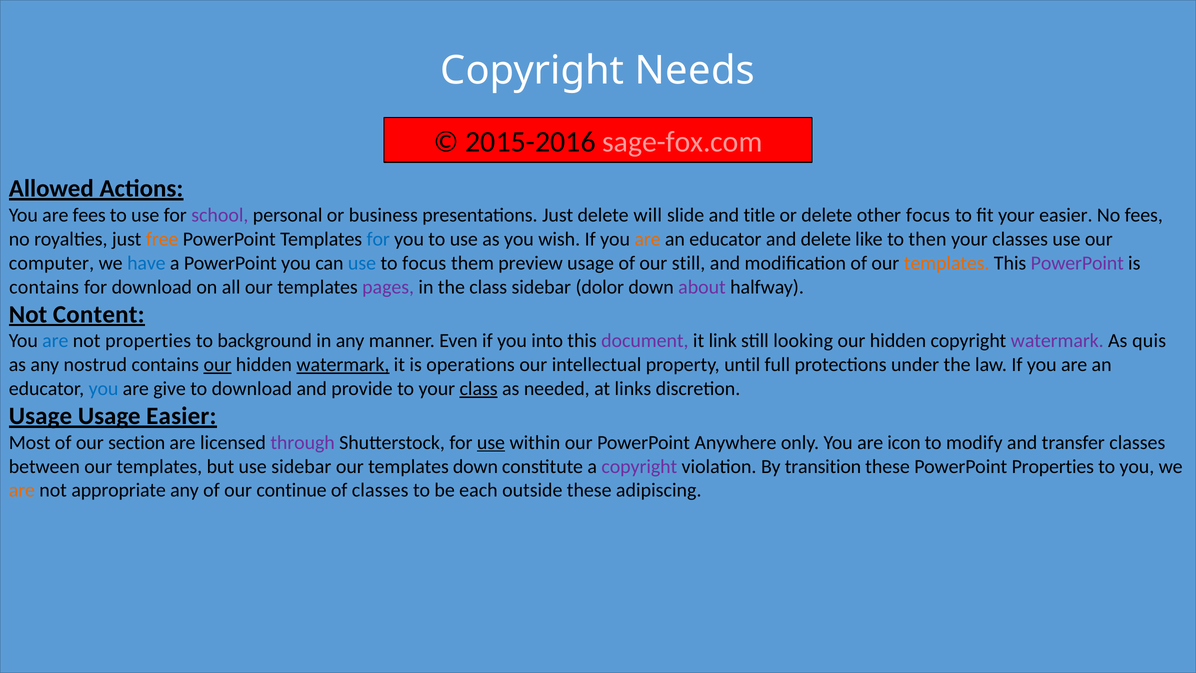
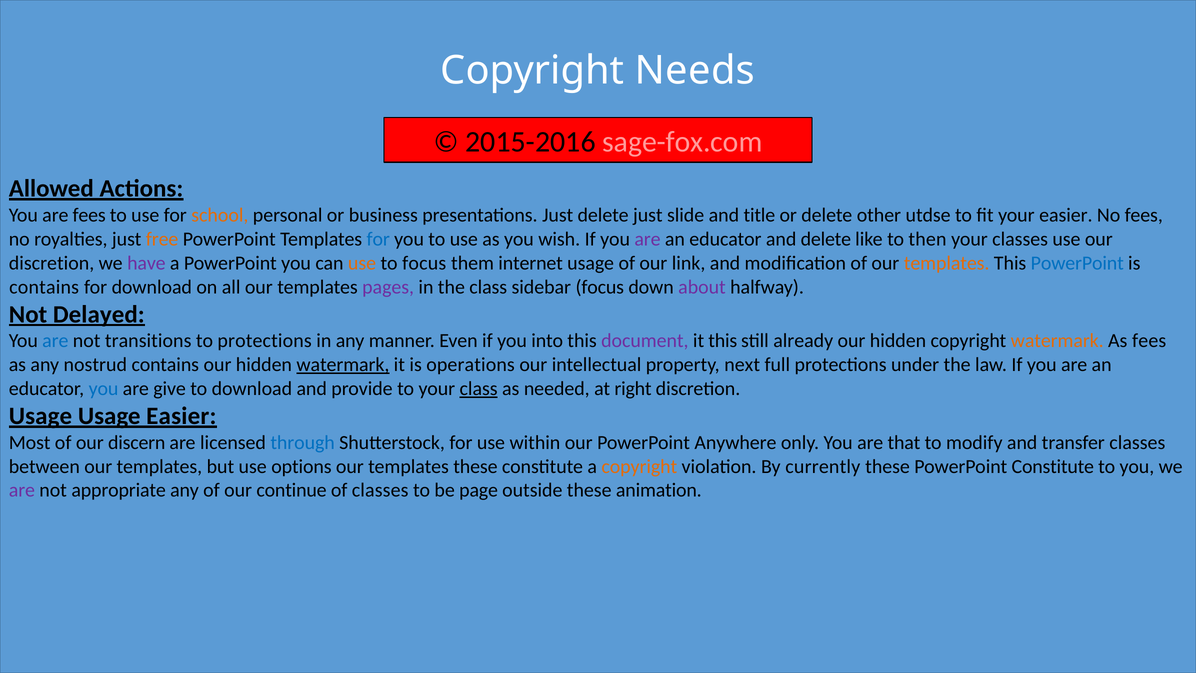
school colour: purple -> orange
delete will: will -> just
other focus: focus -> utdse
are at (647, 239) colour: orange -> purple
computer at (51, 263): computer -> discretion
have colour: blue -> purple
use at (362, 263) colour: blue -> orange
preview: preview -> internet
our still: still -> link
PowerPoint at (1077, 263) colour: purple -> blue
sidebar dolor: dolor -> focus
Content: Content -> Delayed
not properties: properties -> transitions
to background: background -> protections
it link: link -> this
looking: looking -> already
watermark at (1057, 341) colour: purple -> orange
As quis: quis -> fees
our at (218, 365) underline: present -> none
until: until -> next
links: links -> right
section: section -> discern
through colour: purple -> blue
use at (491, 442) underline: present -> none
icon: icon -> that
use sidebar: sidebar -> options
templates down: down -> these
copyright at (639, 466) colour: purple -> orange
transition: transition -> currently
PowerPoint Properties: Properties -> Constitute
are at (22, 490) colour: orange -> purple
each: each -> page
adipiscing: adipiscing -> animation
